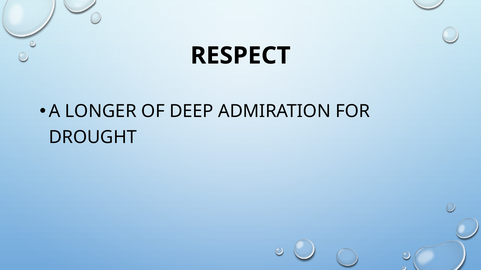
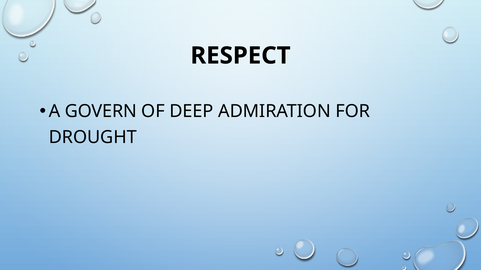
LONGER: LONGER -> GOVERN
